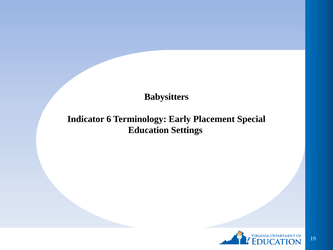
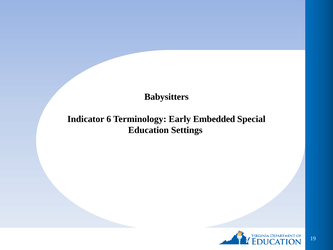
Placement: Placement -> Embedded
